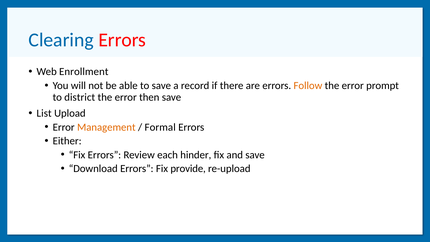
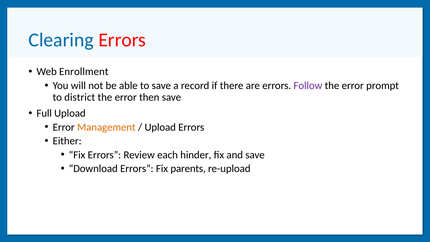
Follow colour: orange -> purple
List: List -> Full
Formal at (160, 127): Formal -> Upload
provide: provide -> parents
